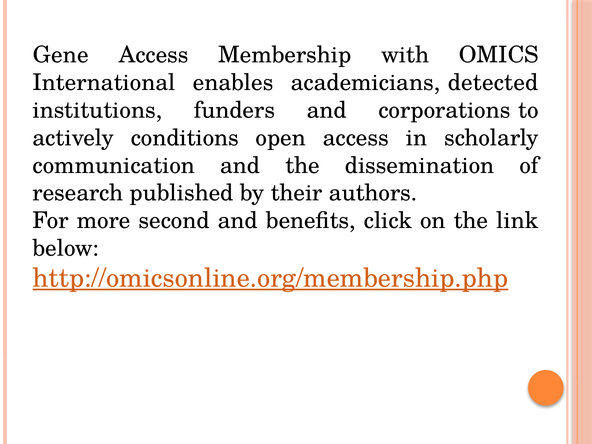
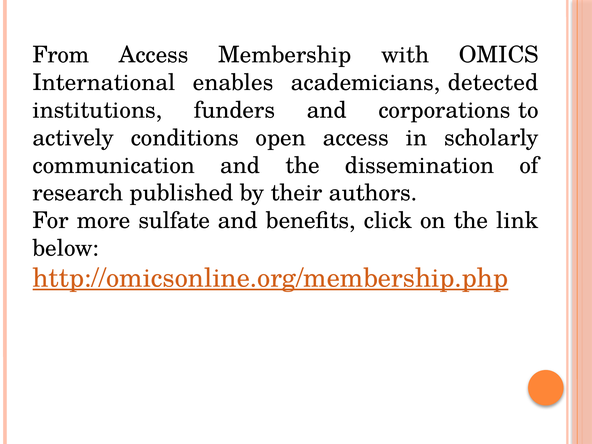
Gene: Gene -> From
second: second -> sulfate
